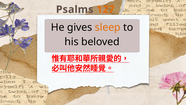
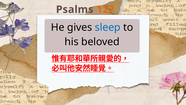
sleep colour: orange -> blue
